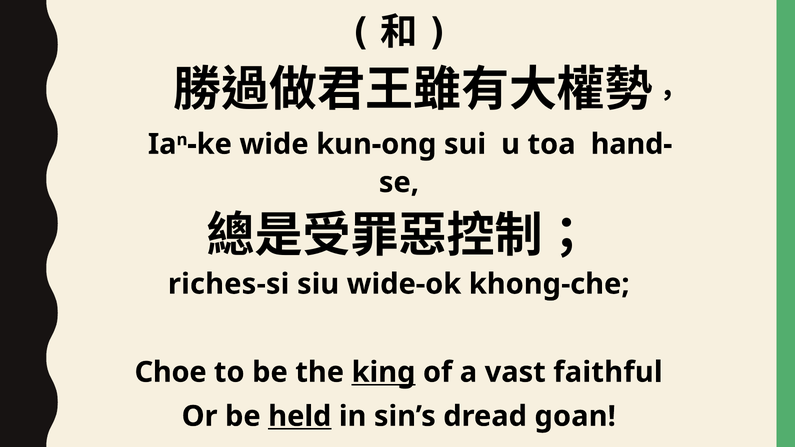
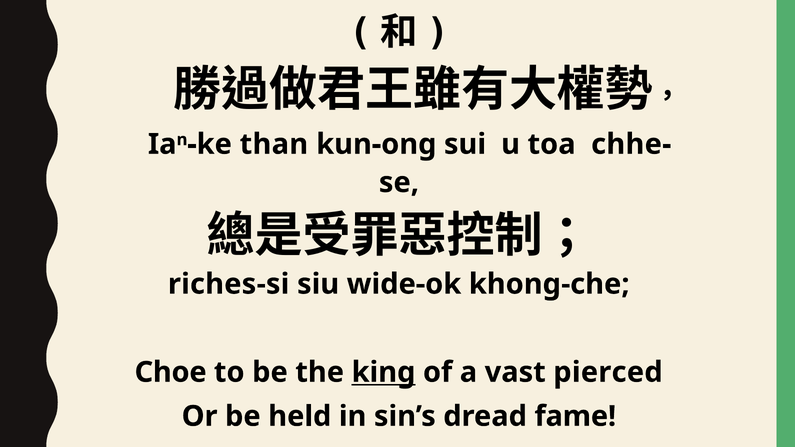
wide: wide -> than
hand-: hand- -> chhe-
faithful: faithful -> pierced
held underline: present -> none
goan: goan -> fame
